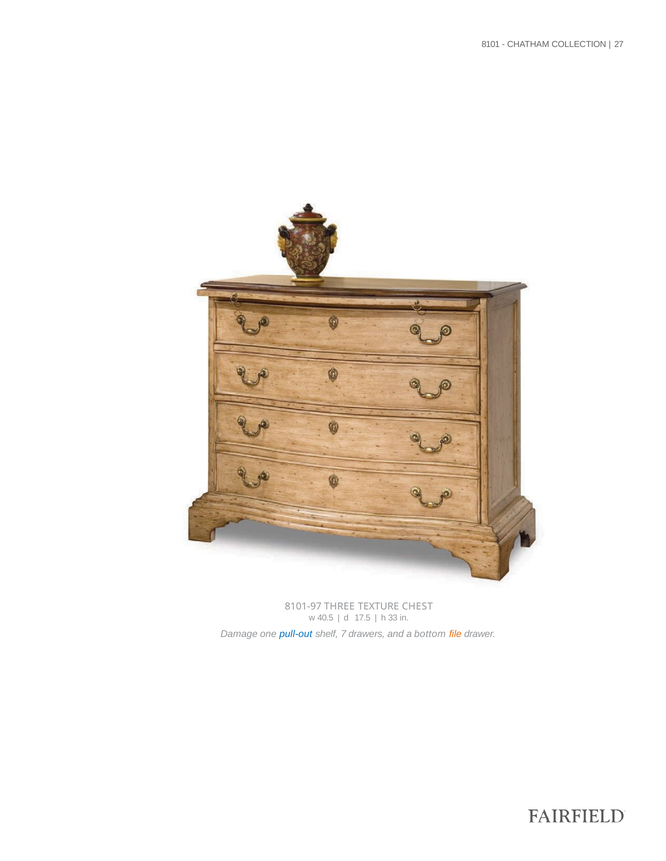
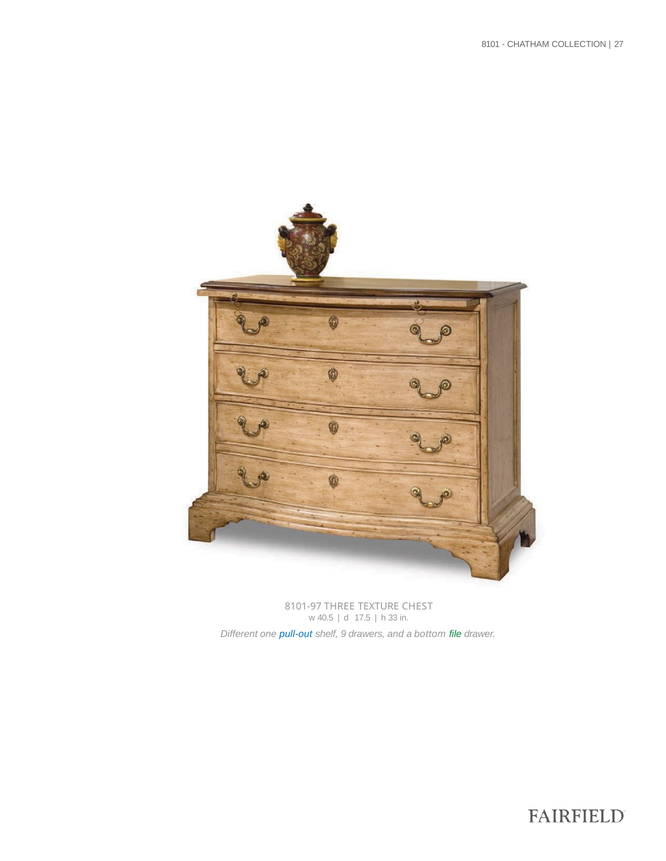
Damage: Damage -> Different
7: 7 -> 9
file colour: orange -> green
